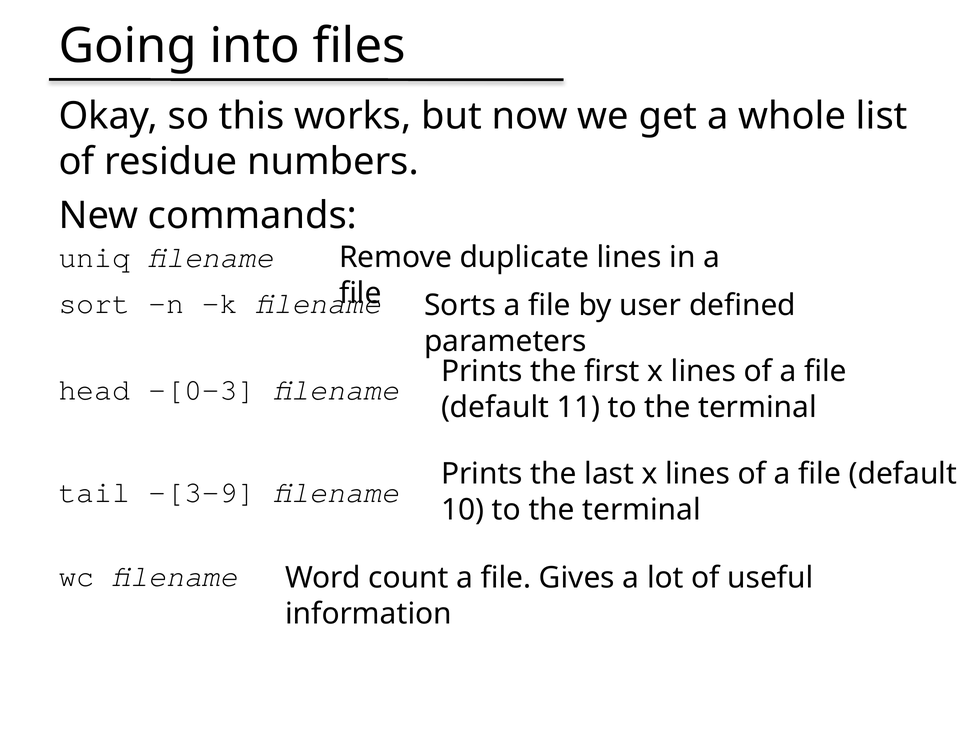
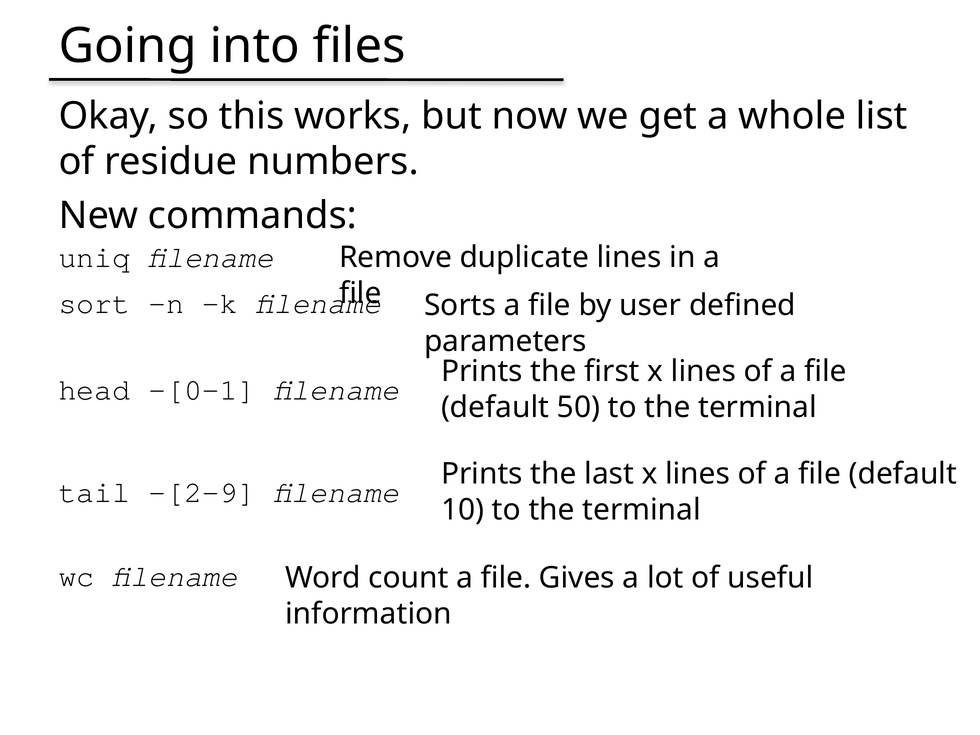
–[0-3: –[0-3 -> –[0-1
11: 11 -> 50
–[3-9: –[3-9 -> –[2-9
